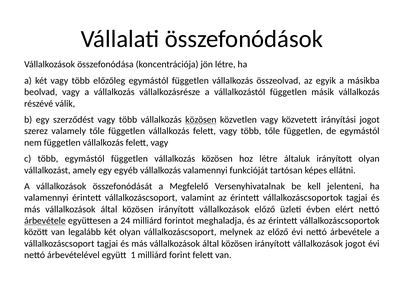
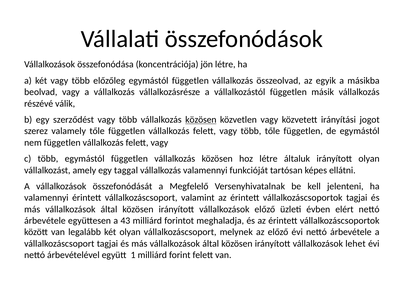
egyéb: egyéb -> taggal
árbevétele at (45, 221) underline: present -> none
24: 24 -> 43
vállalkozások jogot: jogot -> lehet
